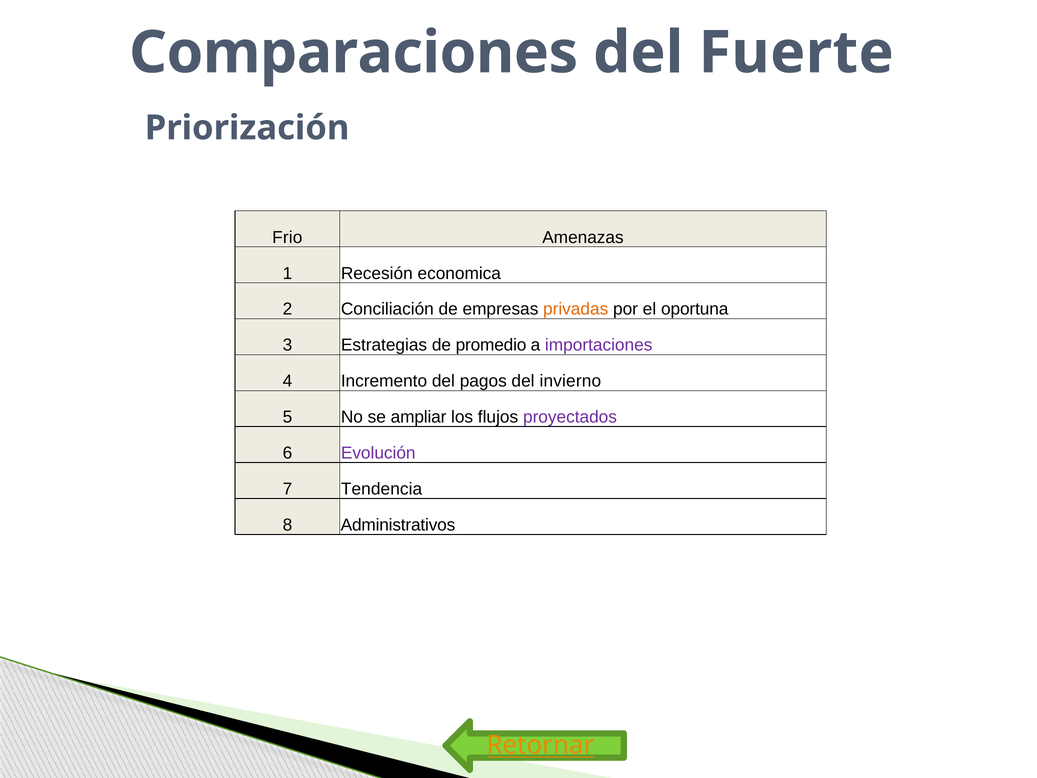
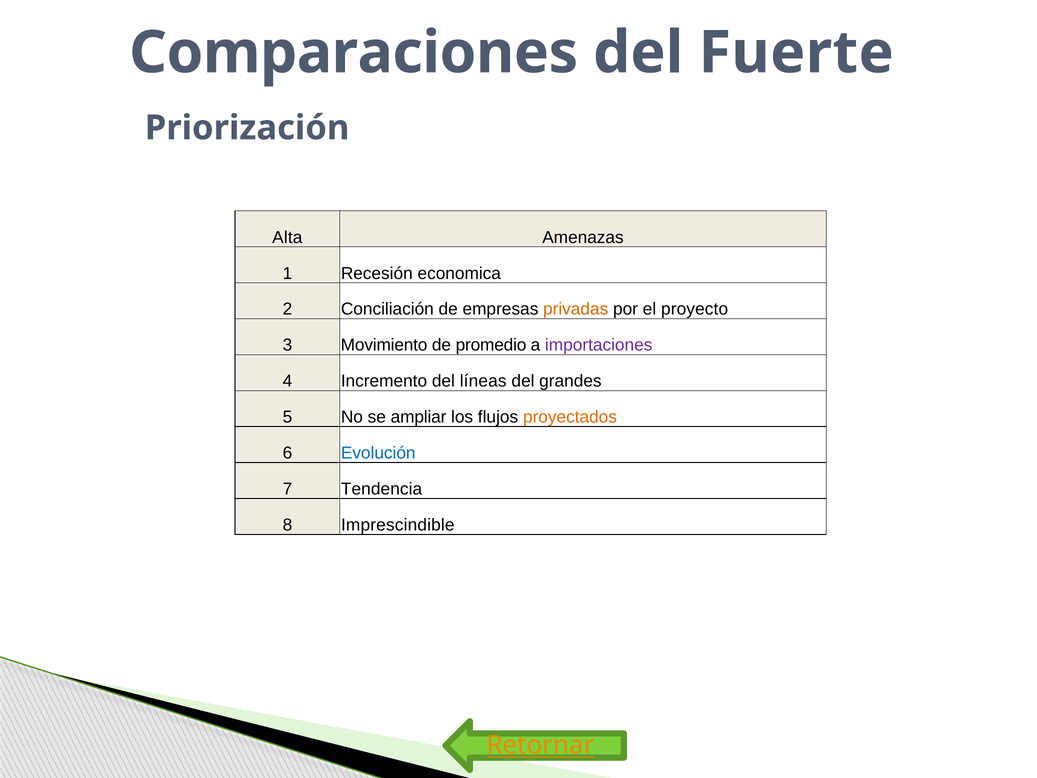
Frio: Frio -> Alta
oportuna: oportuna -> proyecto
Estrategias: Estrategias -> Movimiento
pagos: pagos -> líneas
invierno: invierno -> grandes
proyectados colour: purple -> orange
Evolución colour: purple -> blue
Administrativos: Administrativos -> Imprescindible
